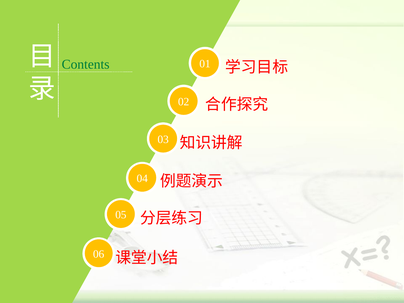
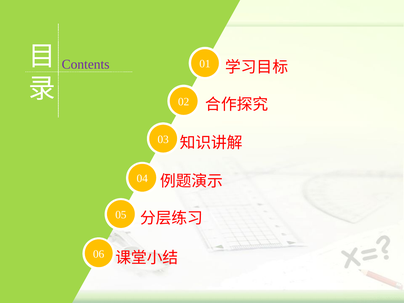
Contents colour: green -> purple
